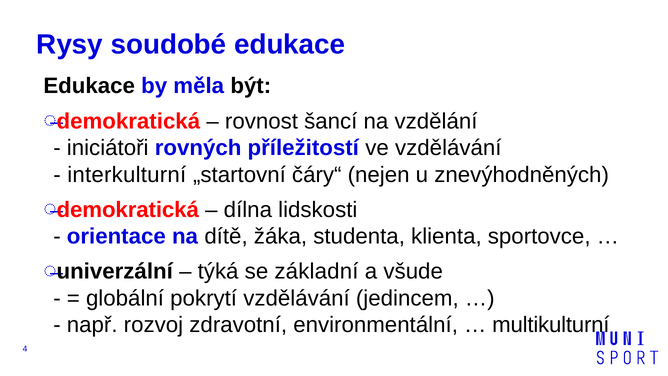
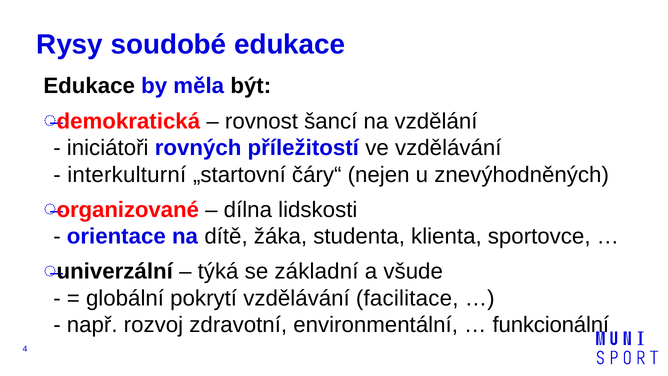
demokratická at (128, 210): demokratická -> organizované
jedincem: jedincem -> facilitace
multikulturní: multikulturní -> funkcionální
